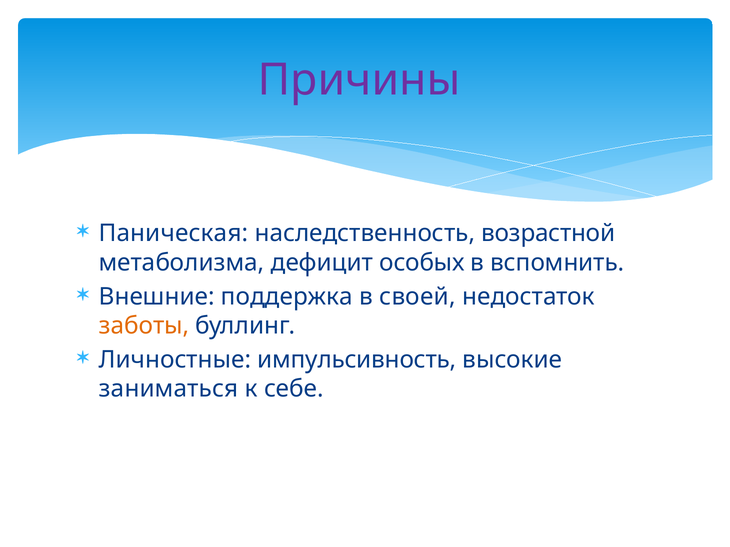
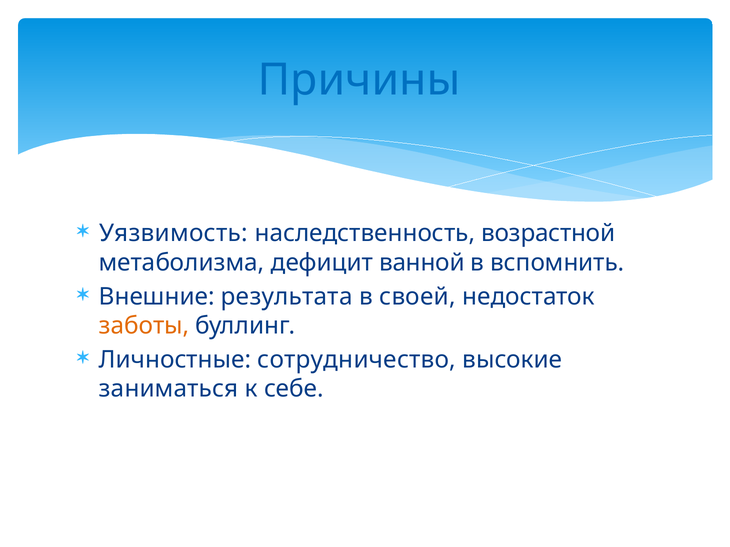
Причины colour: purple -> blue
Паническая: Паническая -> Уязвимость
особых: особых -> ванной
поддержка: поддержка -> результата
импульсивность: импульсивность -> сотрудничество
